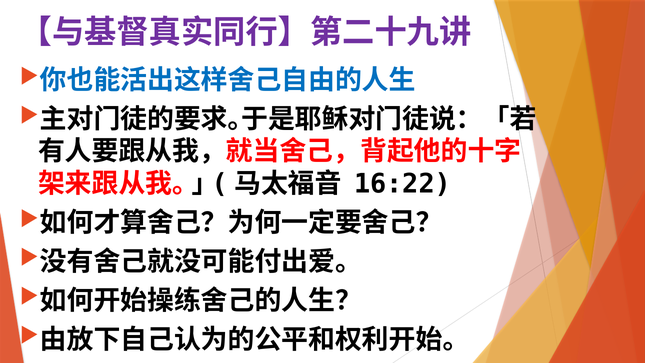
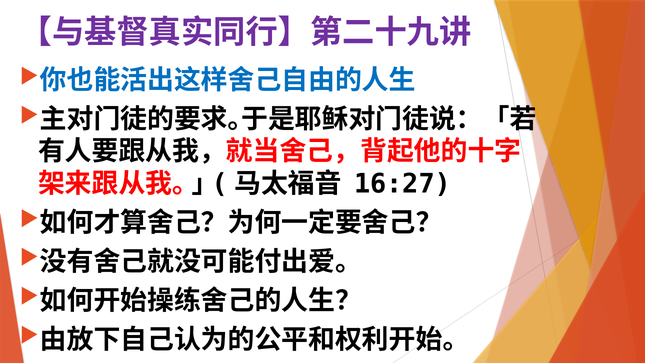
16:22: 16:22 -> 16:27
